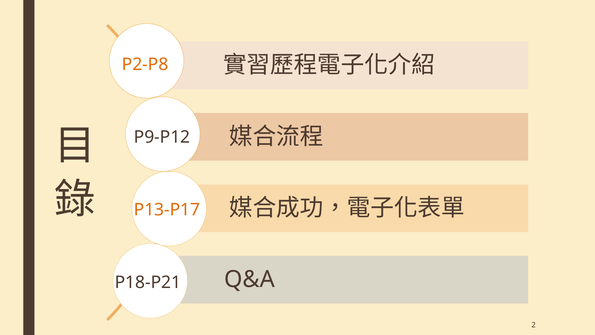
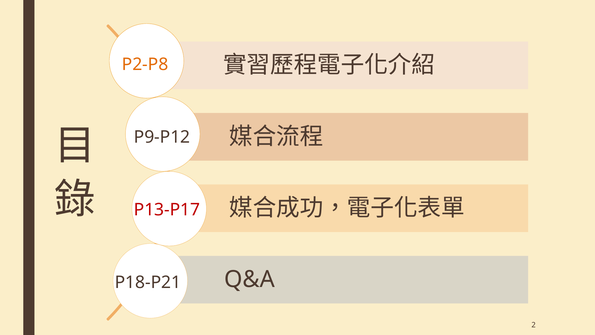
P13-P17 colour: orange -> red
